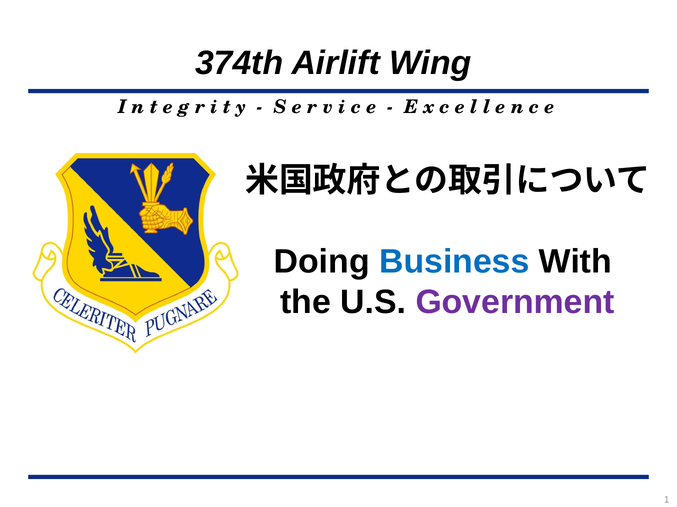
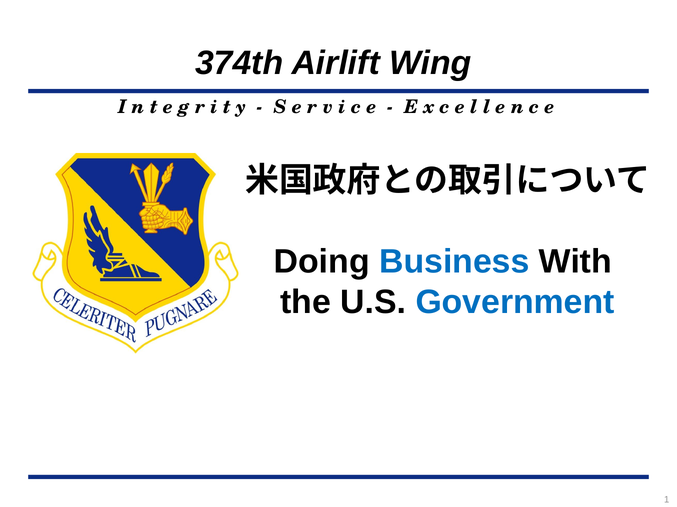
Government colour: purple -> blue
